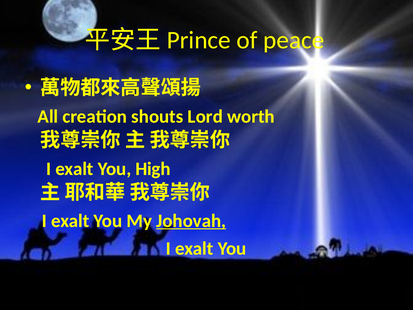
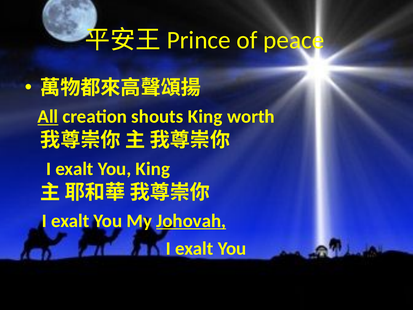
All underline: none -> present
shouts Lord: Lord -> King
You High: High -> King
